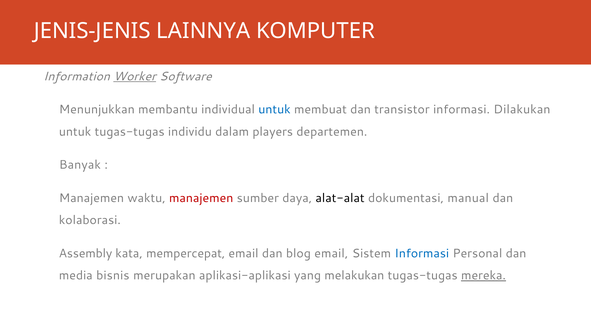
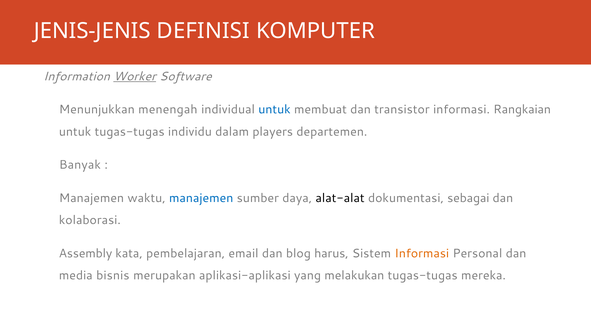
LAINNYA: LAINNYA -> DEFINISI
membantu: membantu -> menengah
Dilakukan: Dilakukan -> Rangkaian
manajemen at (201, 198) colour: red -> blue
manual: manual -> sebagai
mempercepat: mempercepat -> pembelajaran
blog email: email -> harus
Informasi at (422, 254) colour: blue -> orange
mereka underline: present -> none
